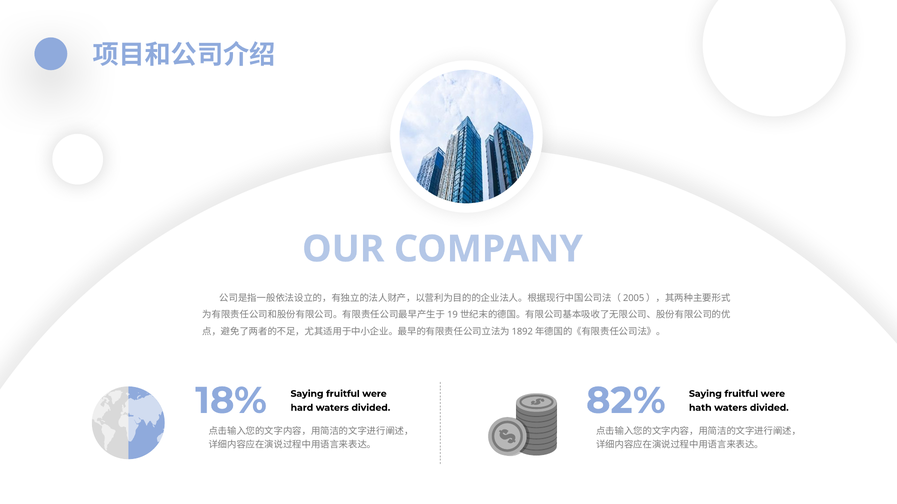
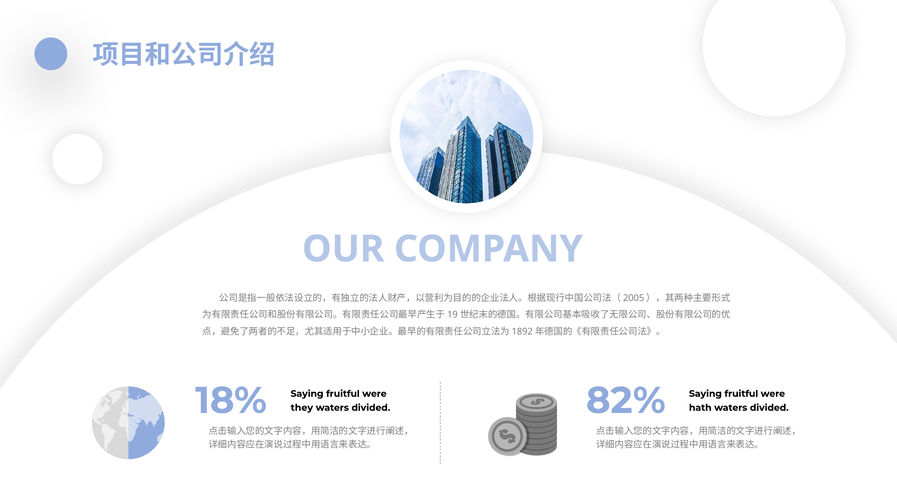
hard: hard -> they
